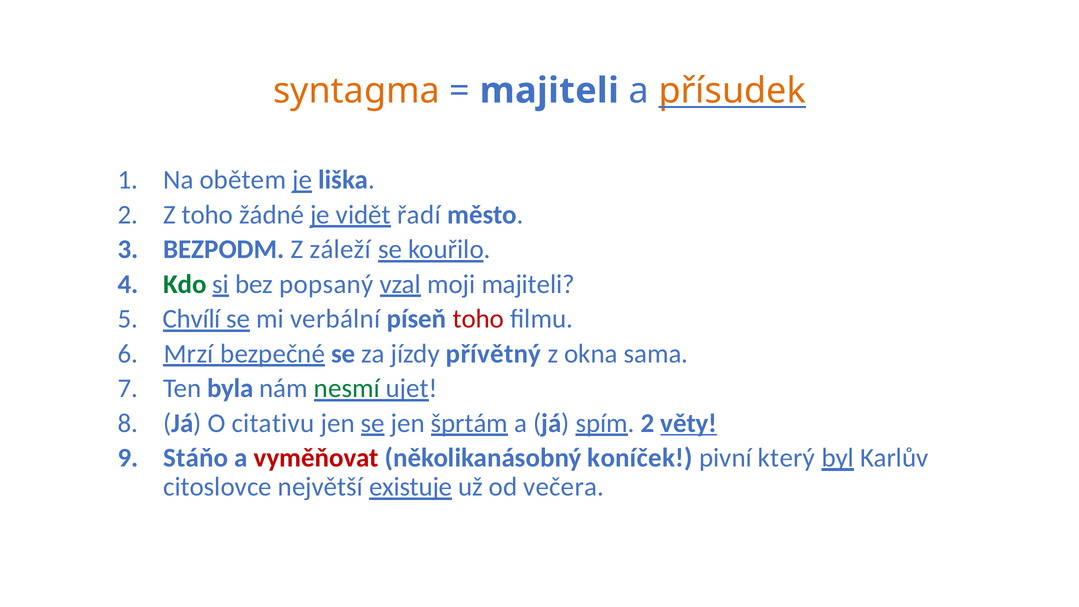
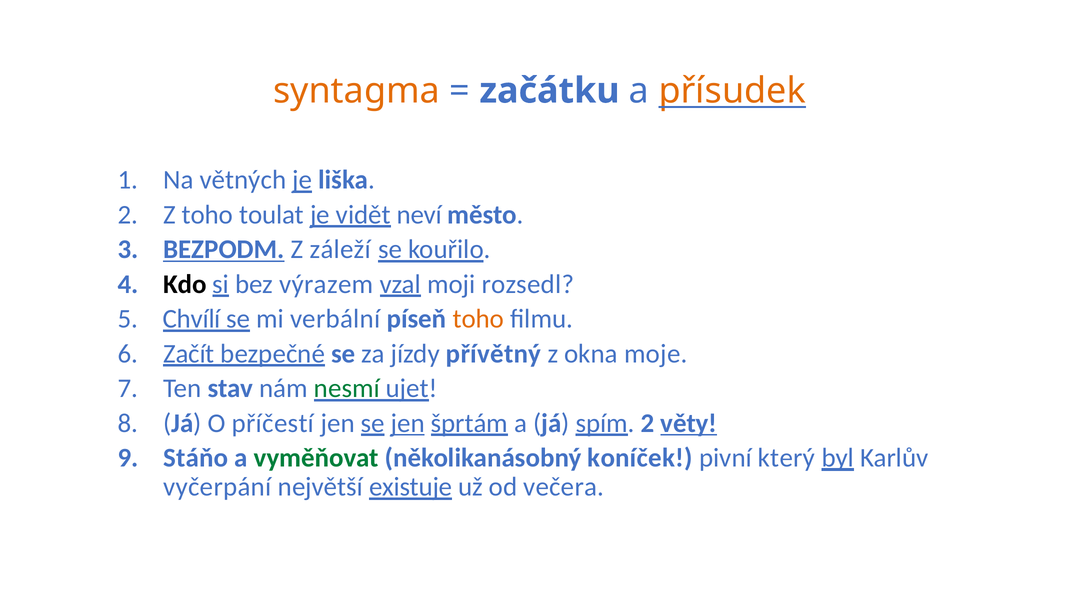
majiteli at (549, 91): majiteli -> začátku
obětem: obětem -> větných
žádné: žádné -> toulat
řadí: řadí -> neví
BEZPODM underline: none -> present
Kdo colour: green -> black
popsaný: popsaný -> výrazem
moji majiteli: majiteli -> rozsedl
toho at (478, 319) colour: red -> orange
Mrzí: Mrzí -> Začít
sama: sama -> moje
byla: byla -> stav
citativu: citativu -> příčestí
jen at (408, 423) underline: none -> present
vyměňovat colour: red -> green
citoslovce: citoslovce -> vyčerpání
